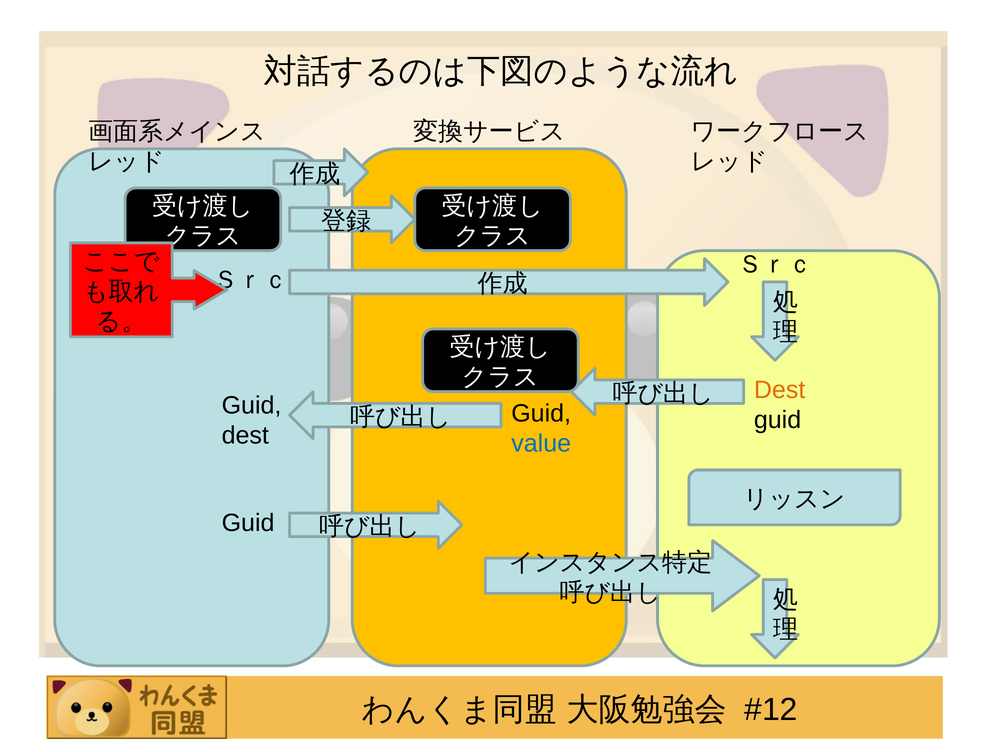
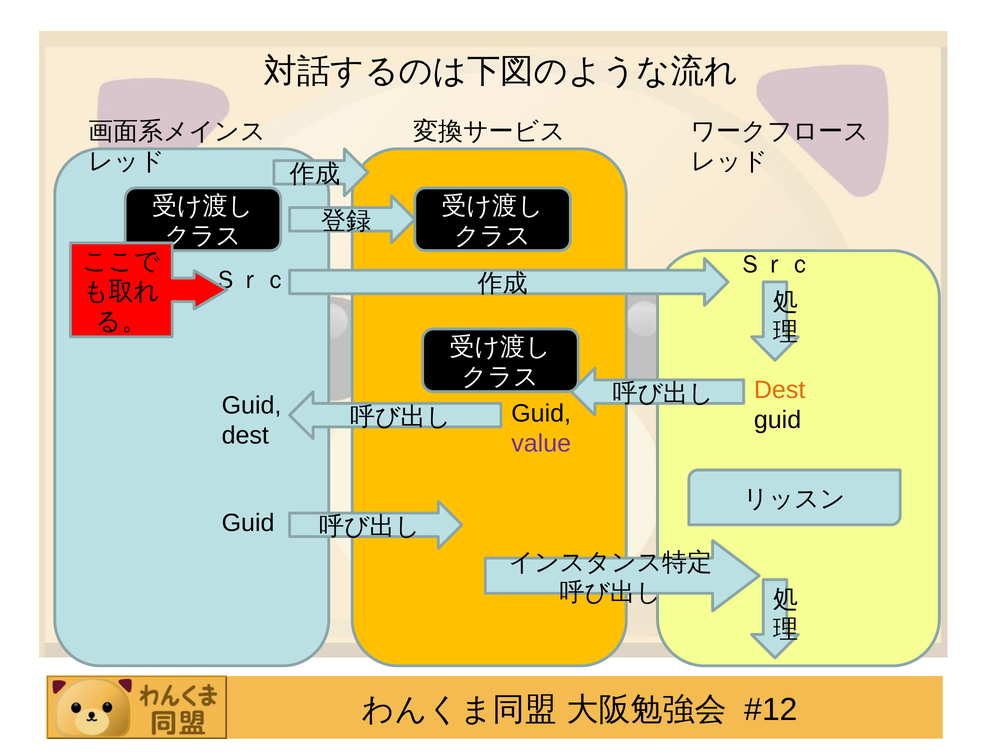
value colour: blue -> purple
